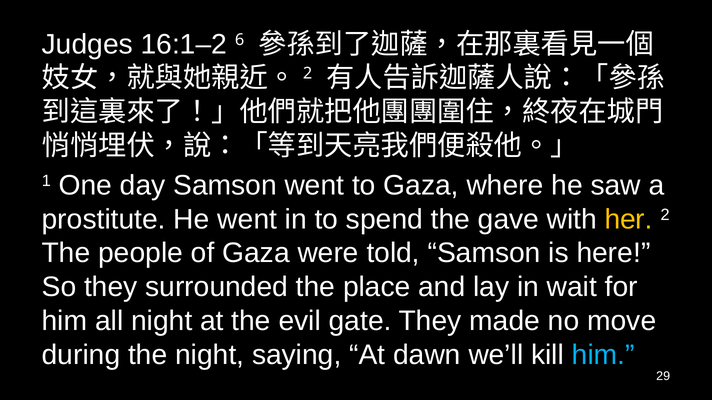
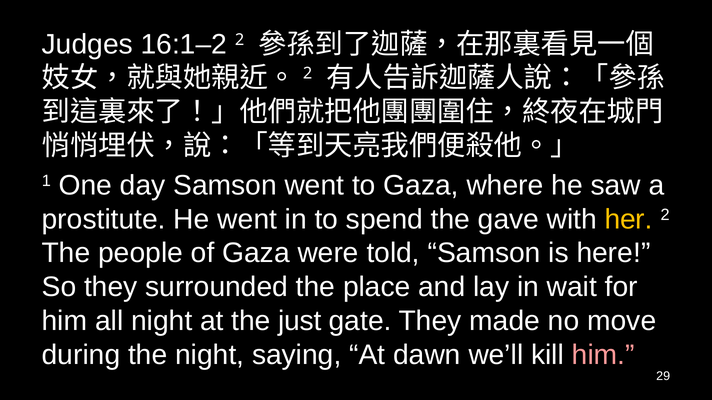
16:1–2 6: 6 -> 2
evil: evil -> just
him at (603, 355) colour: light blue -> pink
